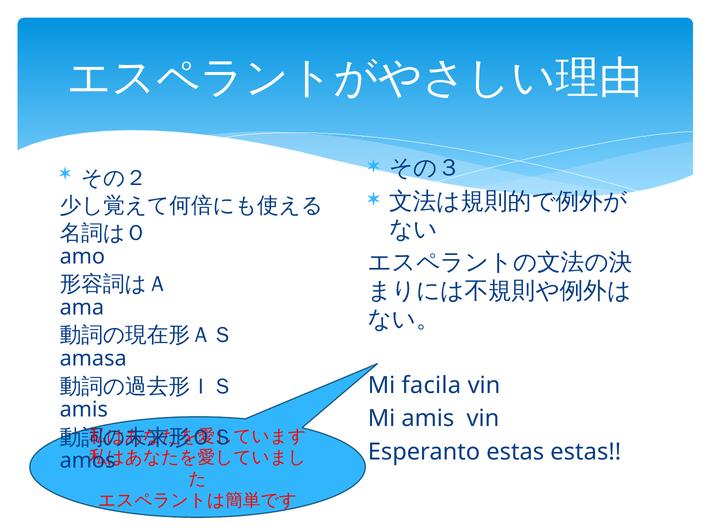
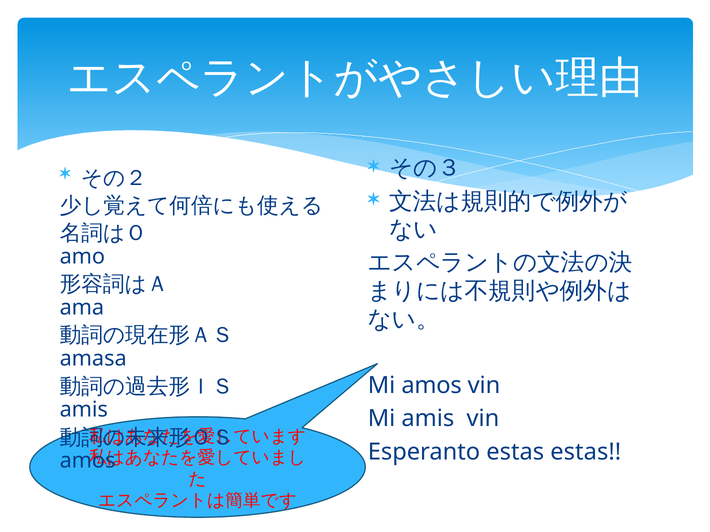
Mi facila: facila -> amos
